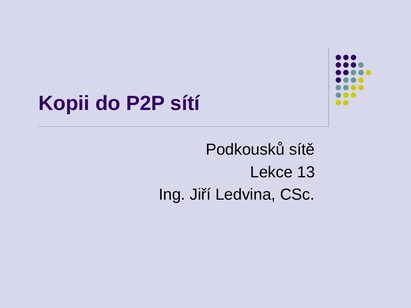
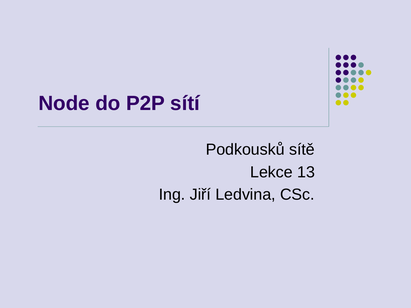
Kopii: Kopii -> Node
